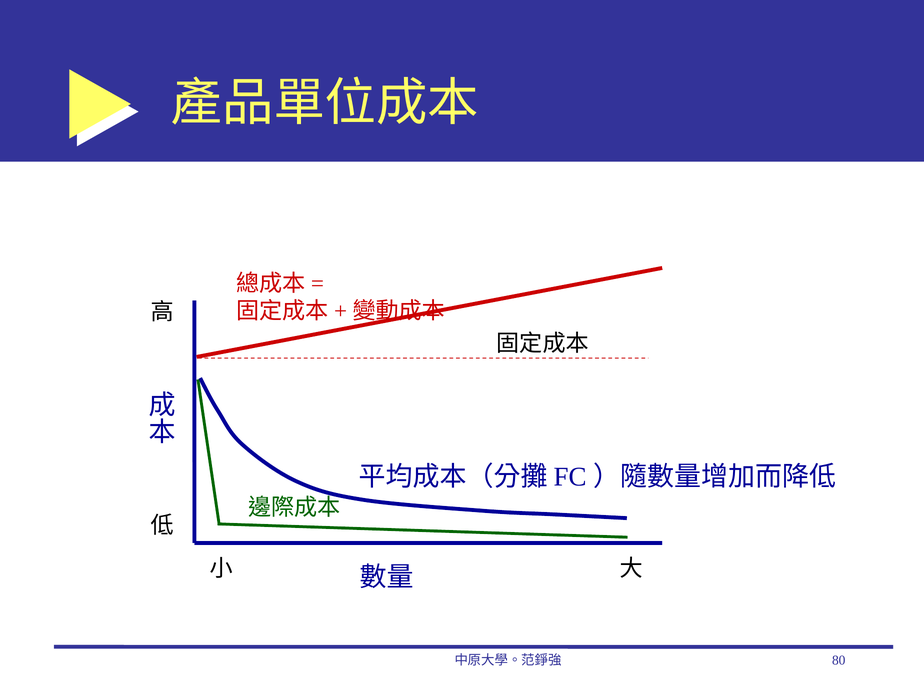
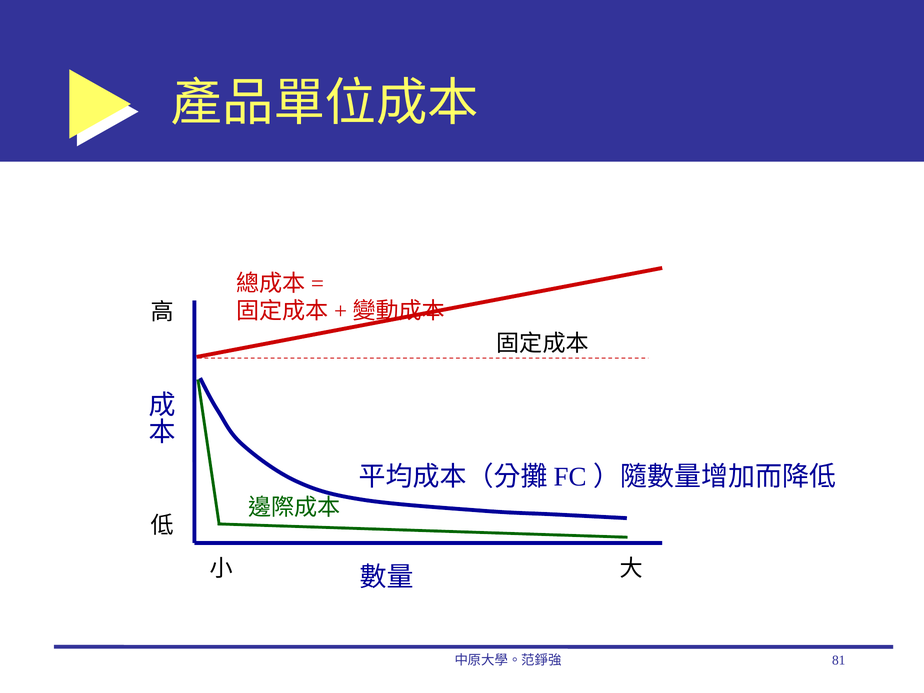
80: 80 -> 81
